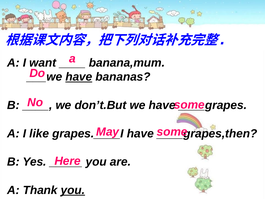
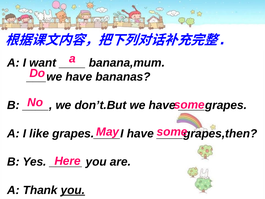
have at (79, 77) underline: present -> none
